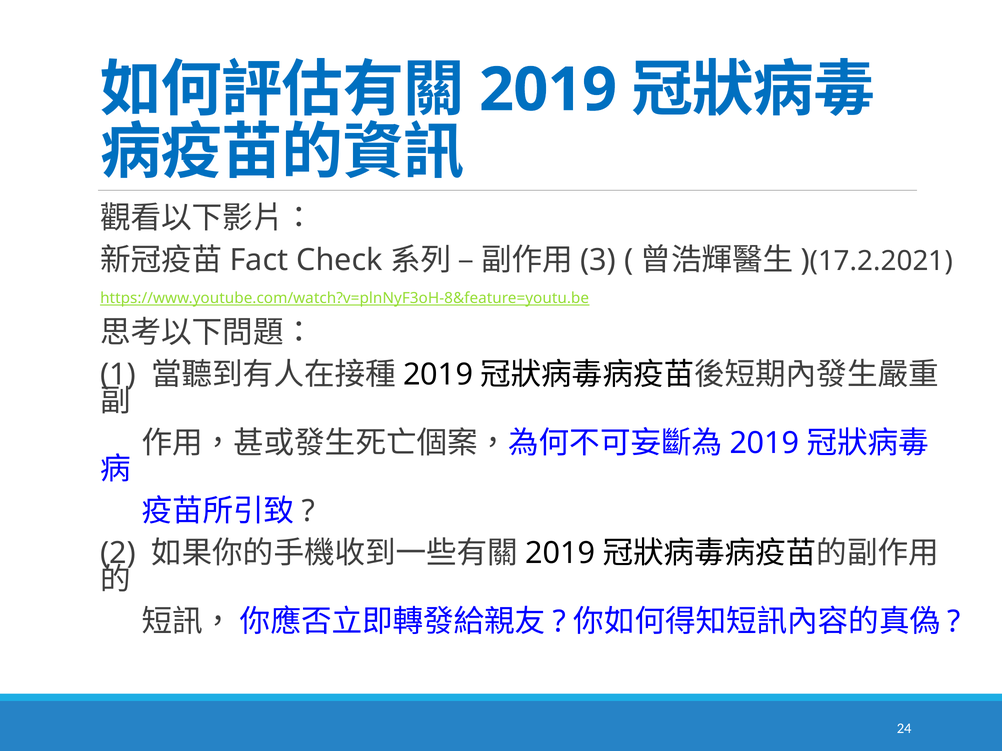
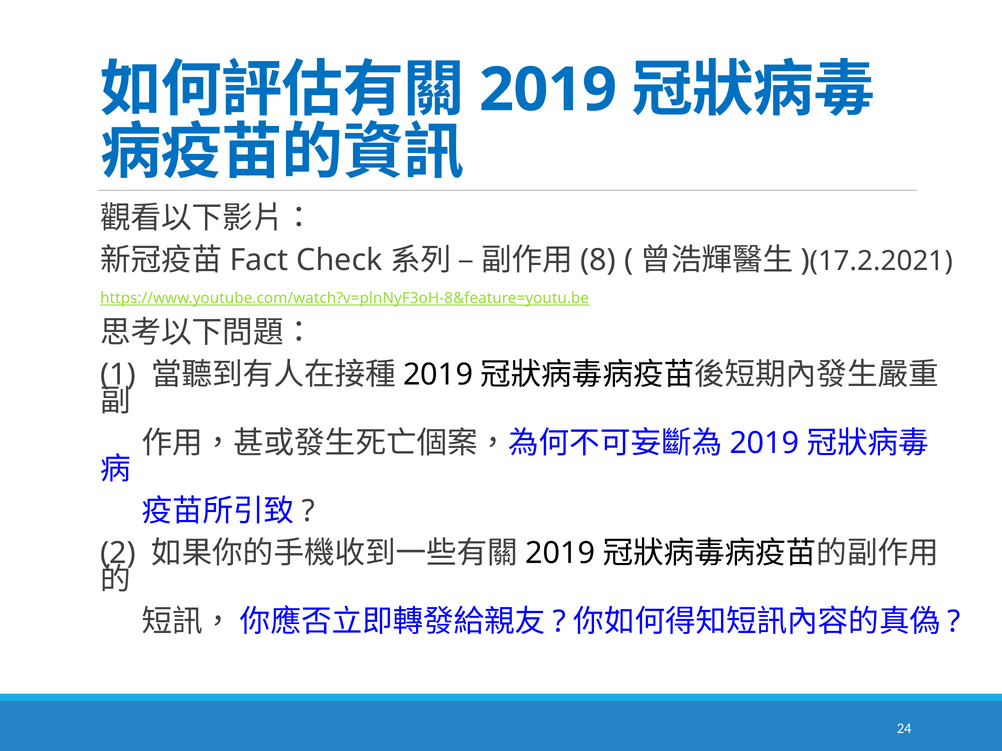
3: 3 -> 8
